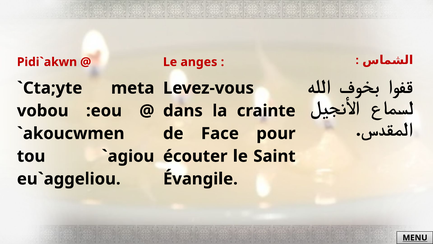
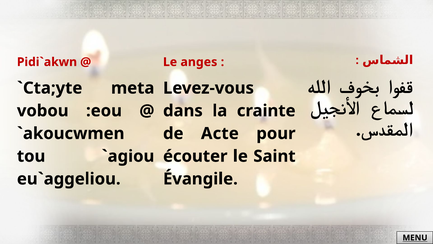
Face: Face -> Acte
